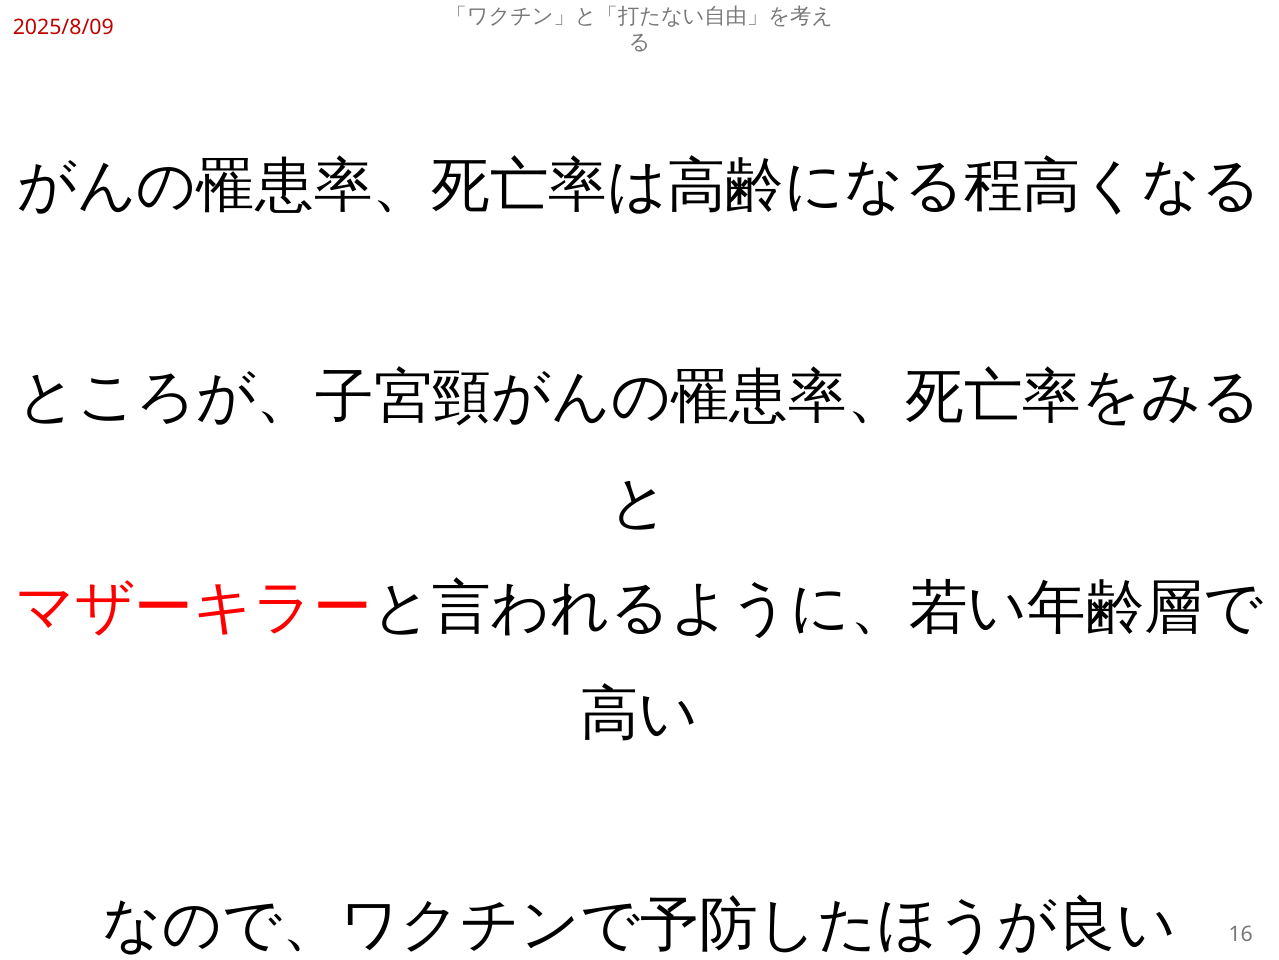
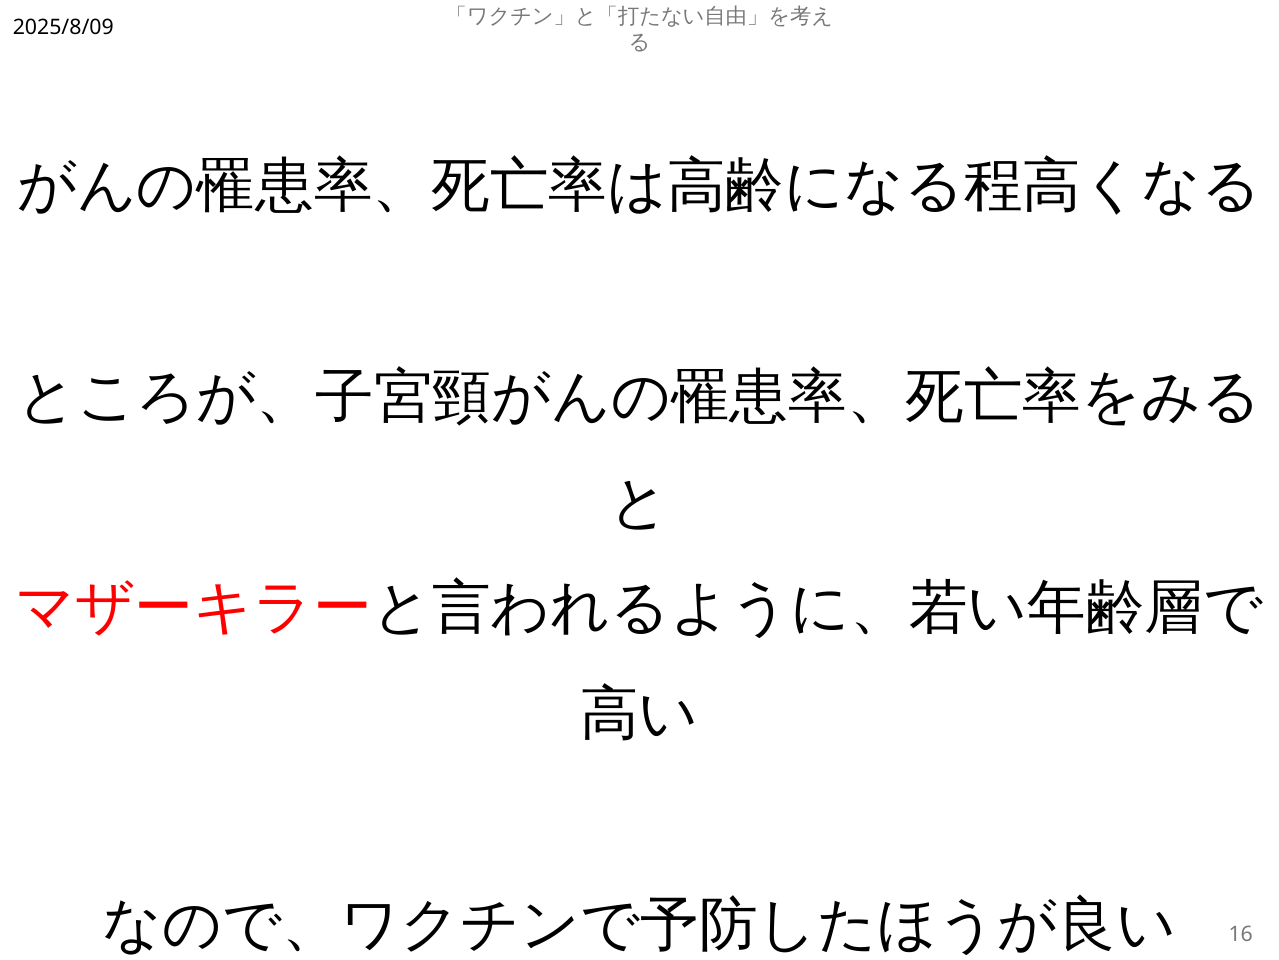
2025/8/09 colour: red -> black
